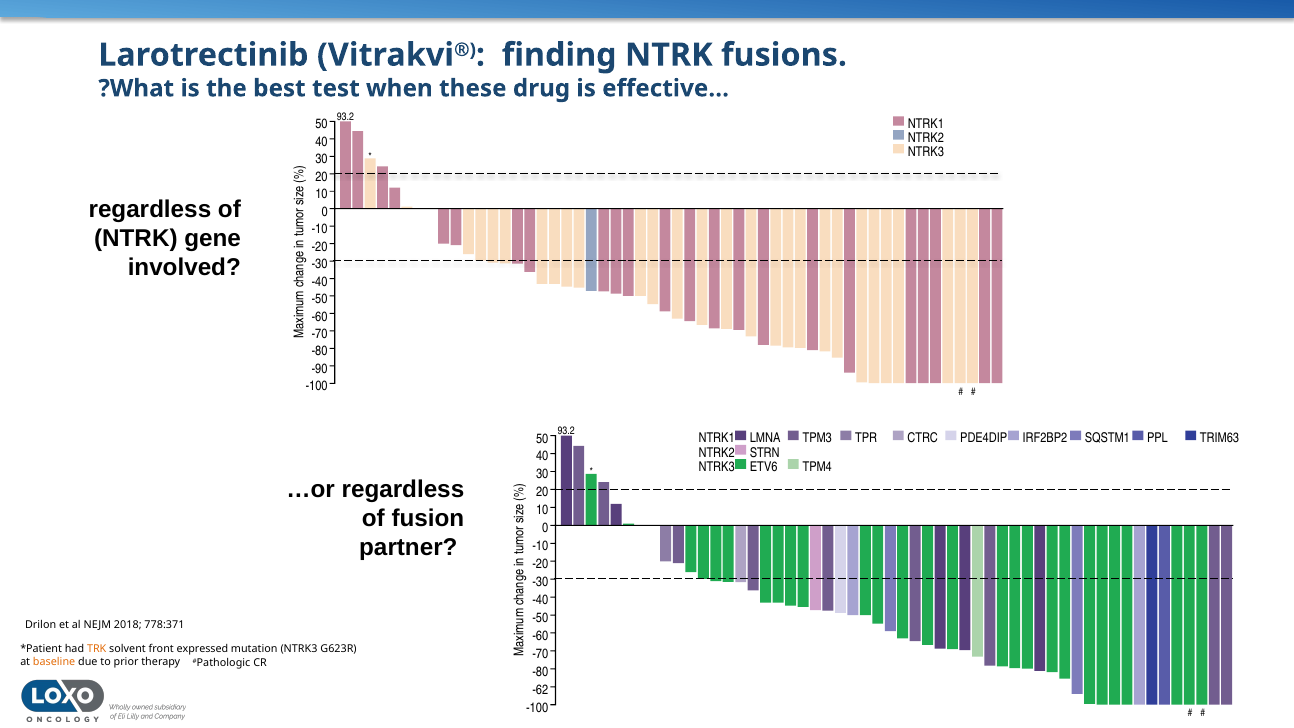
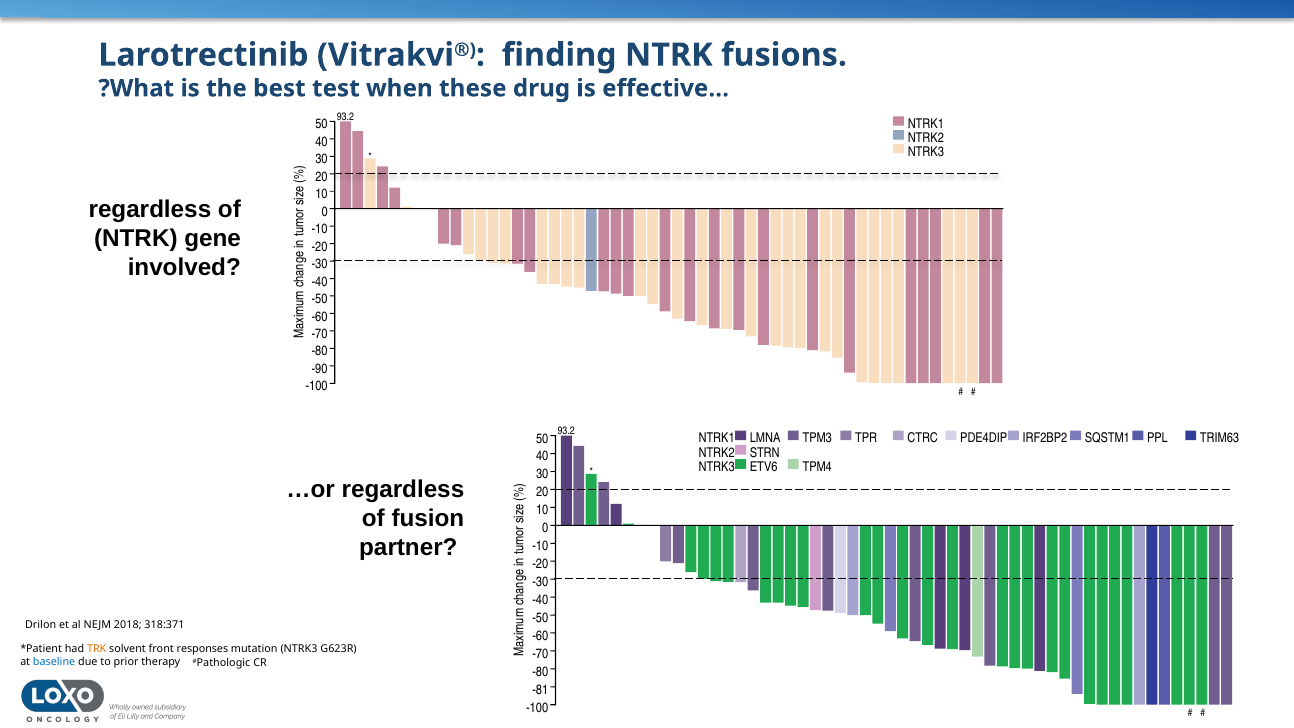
778:371: 778:371 -> 318:371
expressed: expressed -> responses
baseline colour: orange -> blue
-62: -62 -> -81
